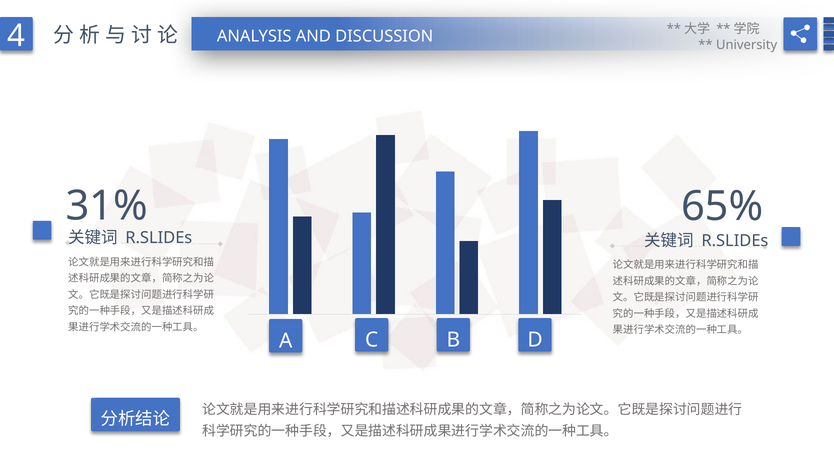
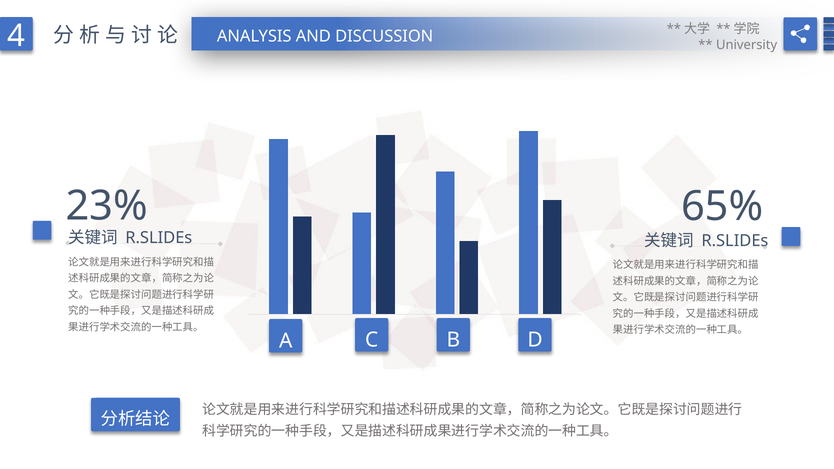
31%: 31% -> 23%
